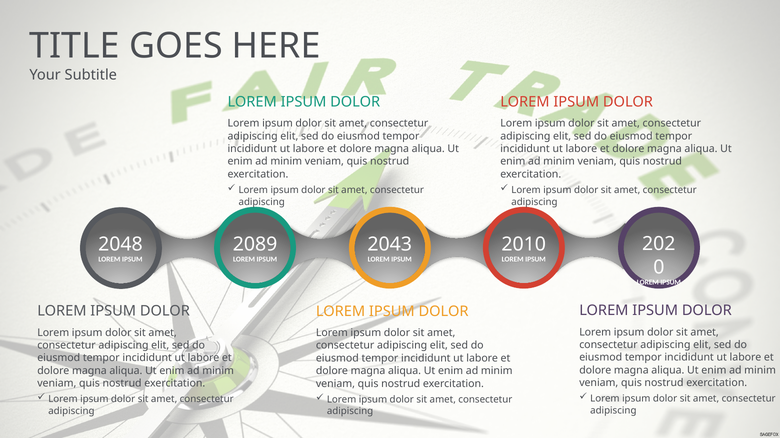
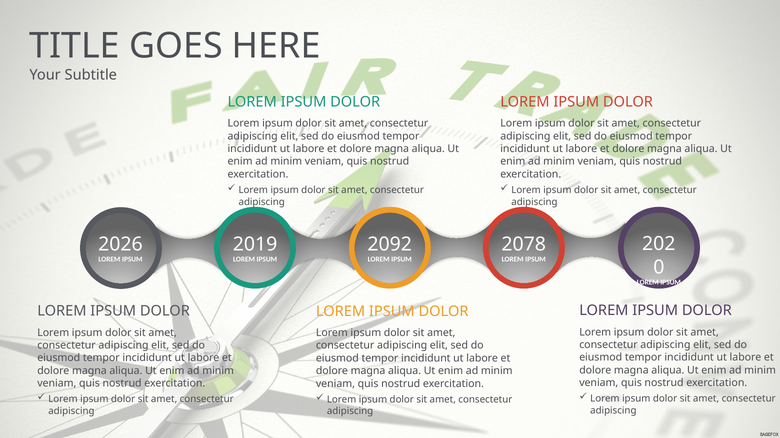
2048: 2048 -> 2026
2089: 2089 -> 2019
2043: 2043 -> 2092
2010: 2010 -> 2078
